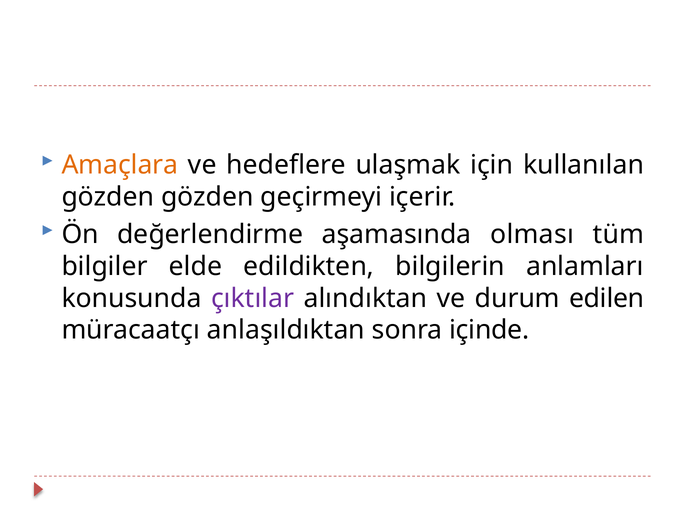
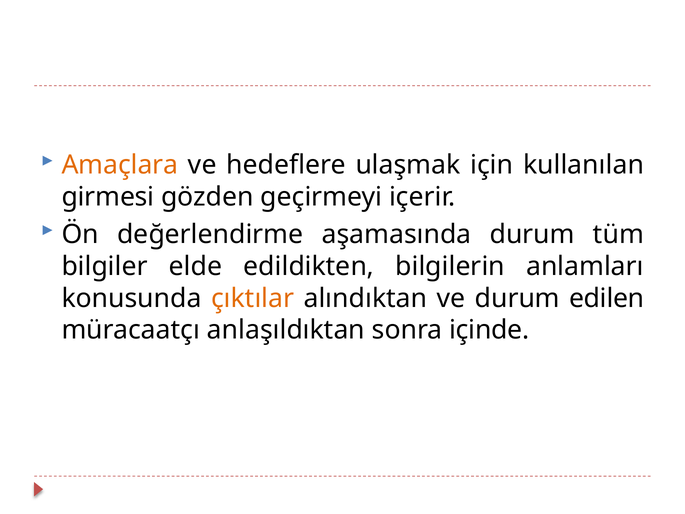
gözden at (108, 197): gözden -> girmesi
aşamasında olması: olması -> durum
çıktılar colour: purple -> orange
